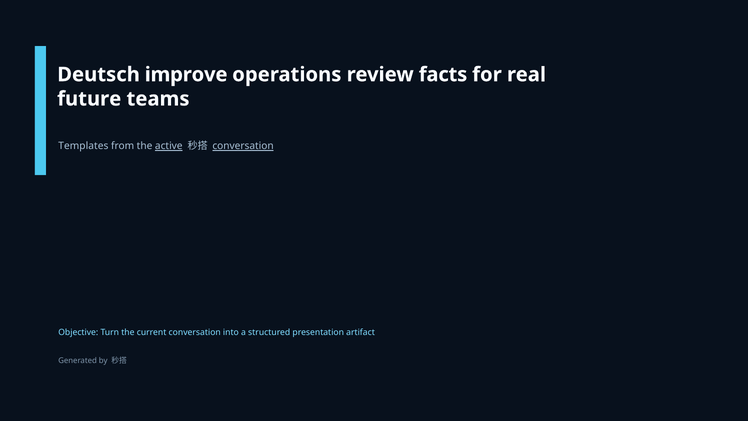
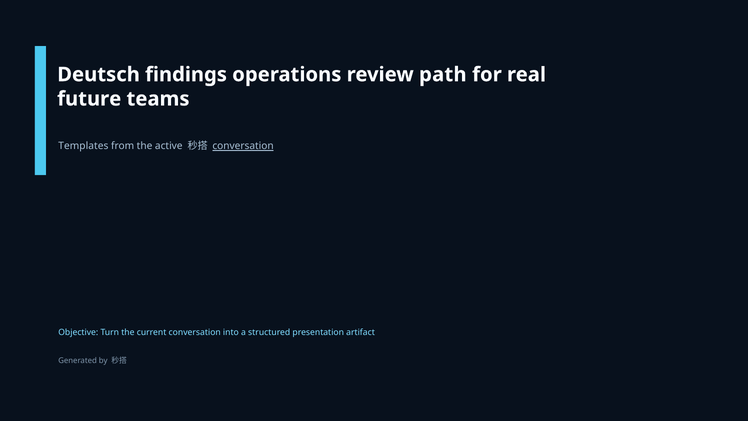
improve: improve -> findings
facts: facts -> path
active underline: present -> none
